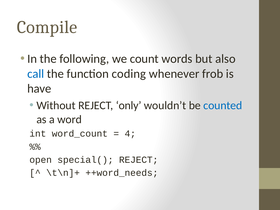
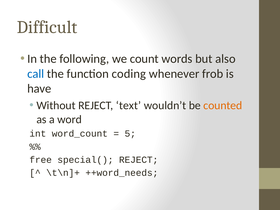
Compile: Compile -> Difficult
only: only -> text
counted colour: blue -> orange
4: 4 -> 5
open: open -> free
